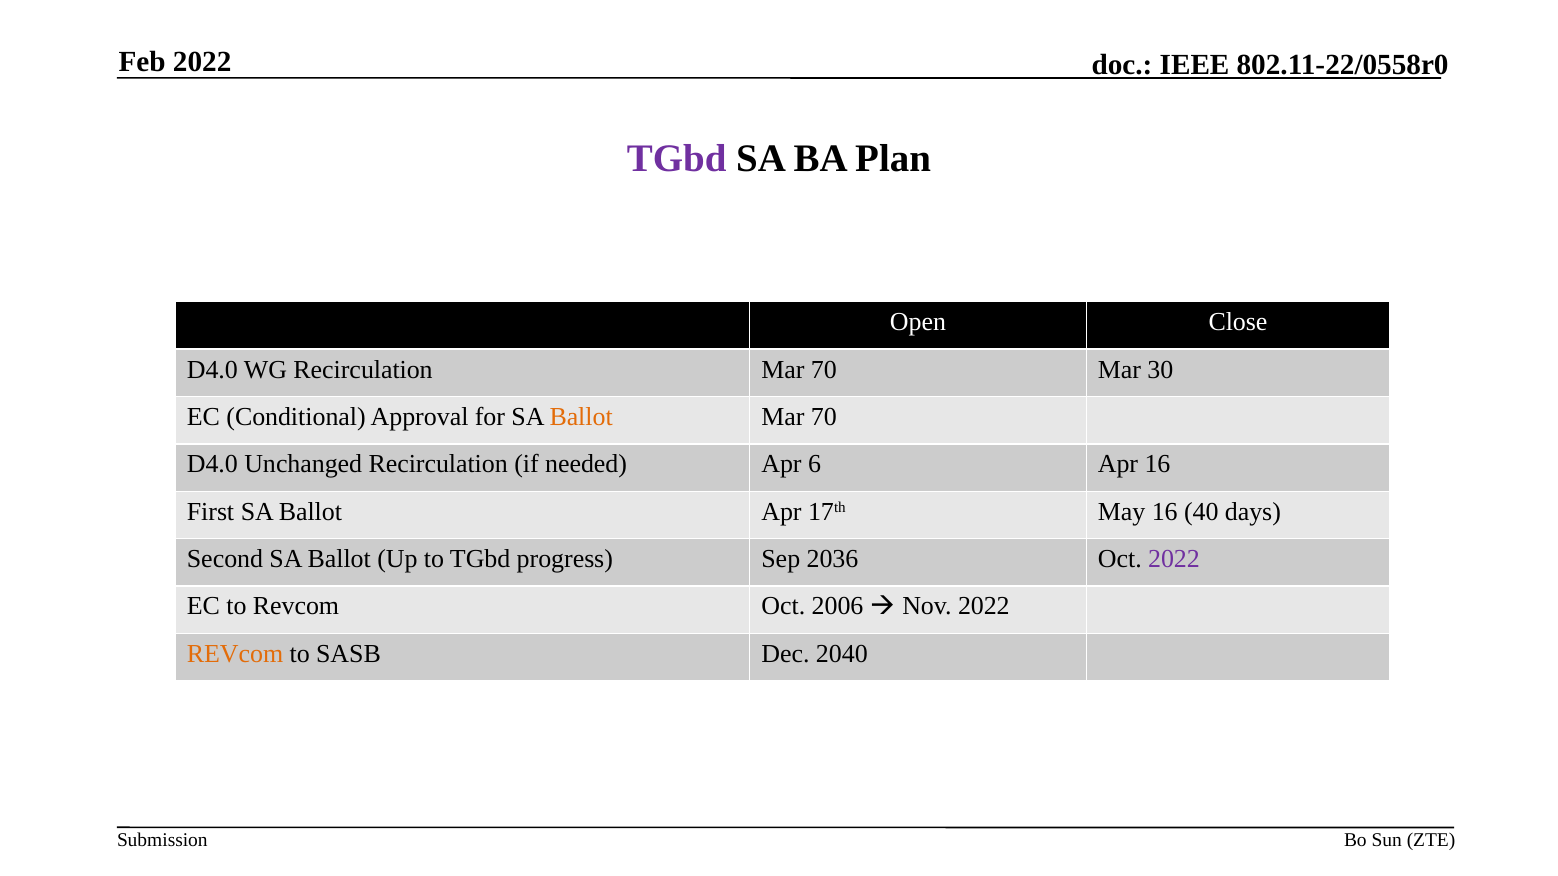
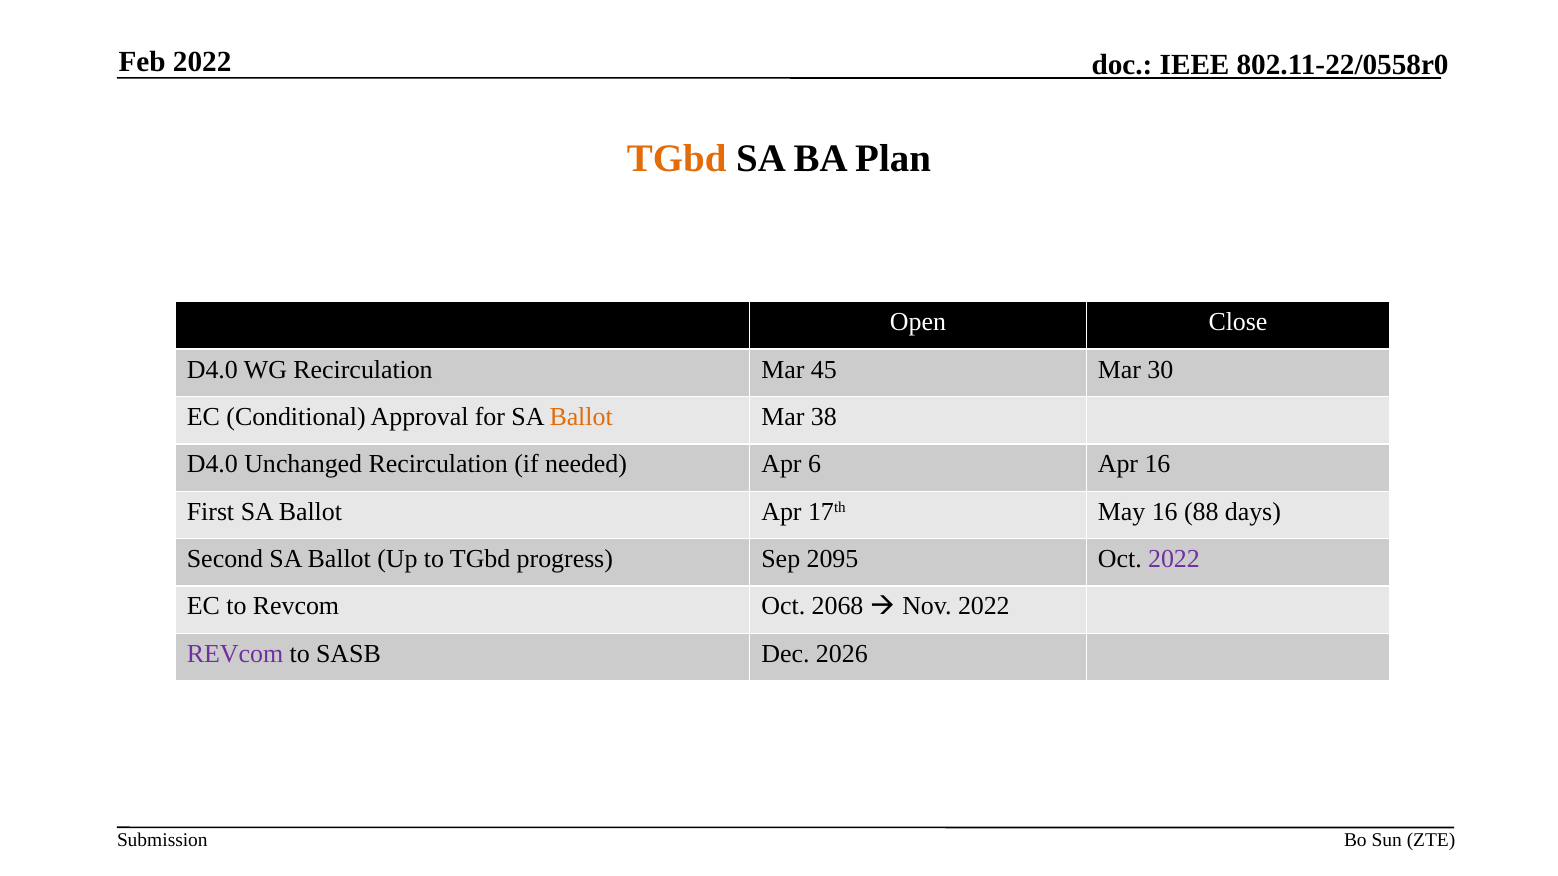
TGbd at (677, 158) colour: purple -> orange
Recirculation Mar 70: 70 -> 45
70 at (824, 417): 70 -> 38
40: 40 -> 88
2036: 2036 -> 2095
2006: 2006 -> 2068
REVcom at (235, 654) colour: orange -> purple
2040: 2040 -> 2026
